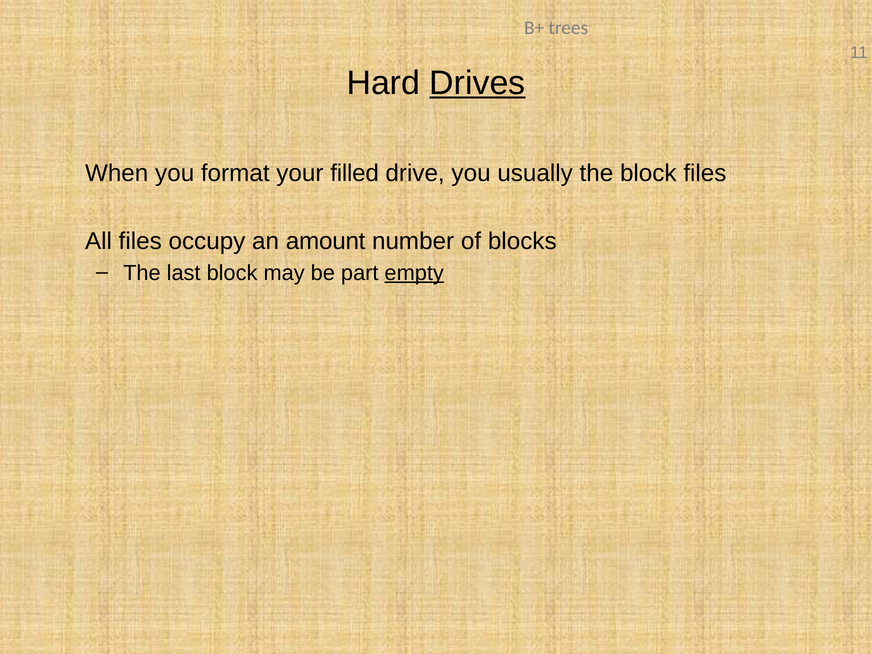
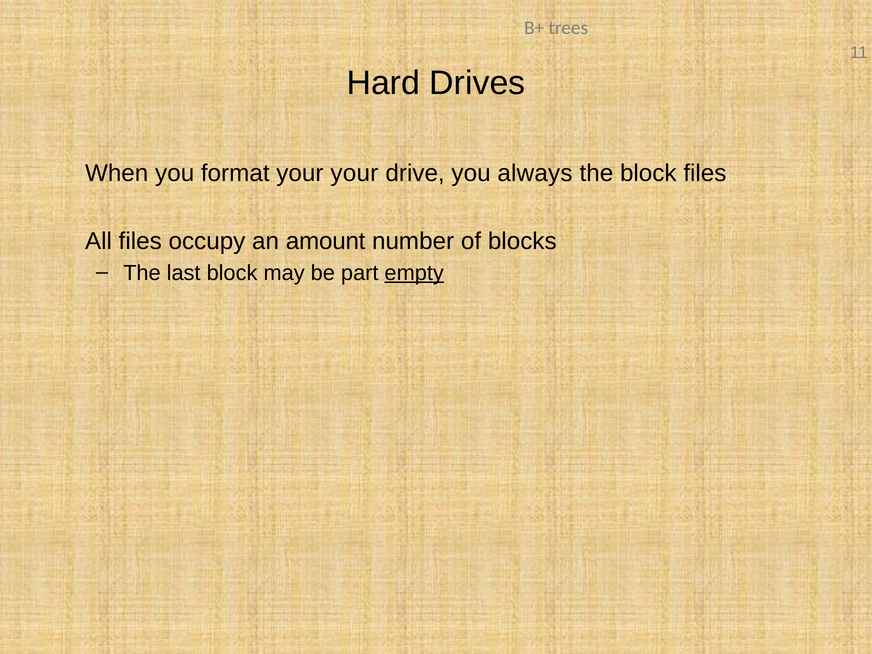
Drives underline: present -> none
your filled: filled -> your
usually: usually -> always
